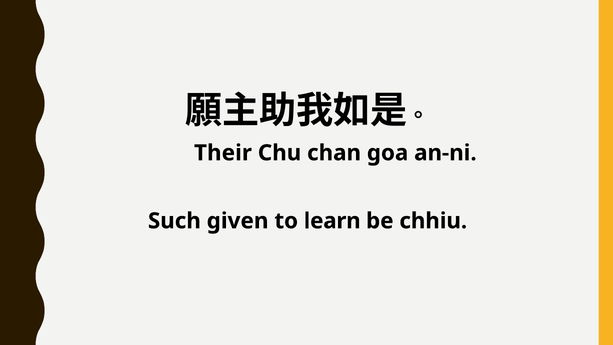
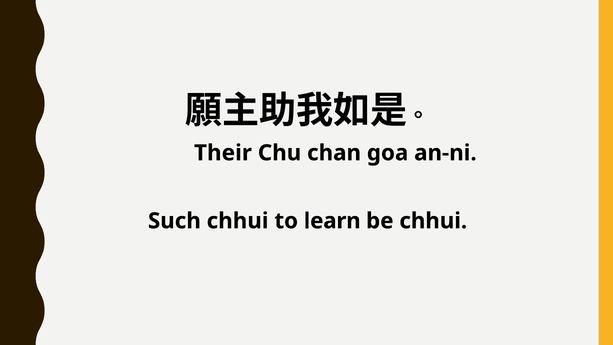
Such given: given -> chhui
be chhiu: chhiu -> chhui
